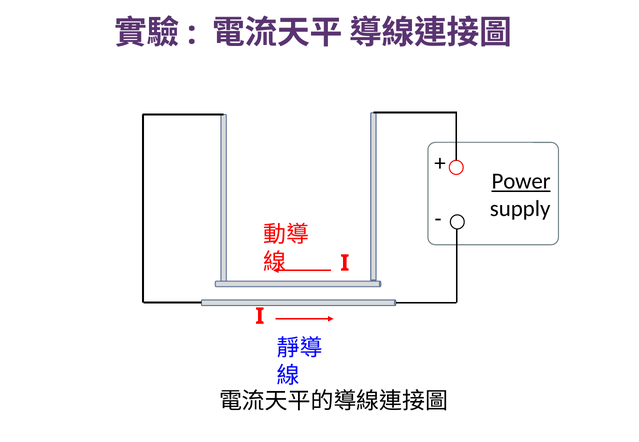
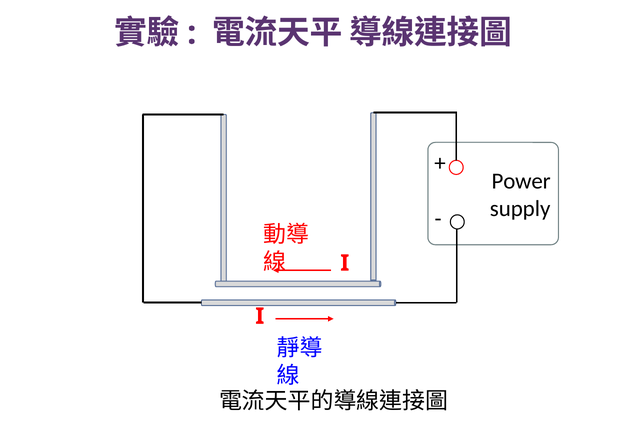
Power underline: present -> none
